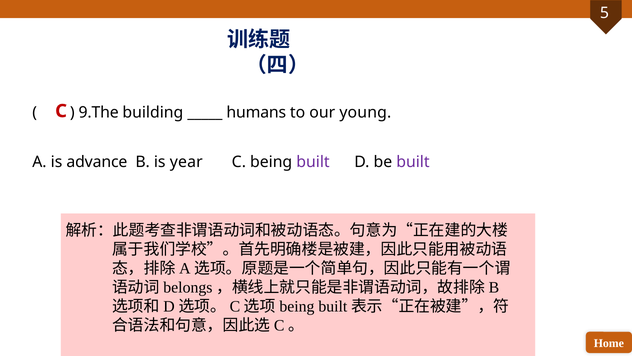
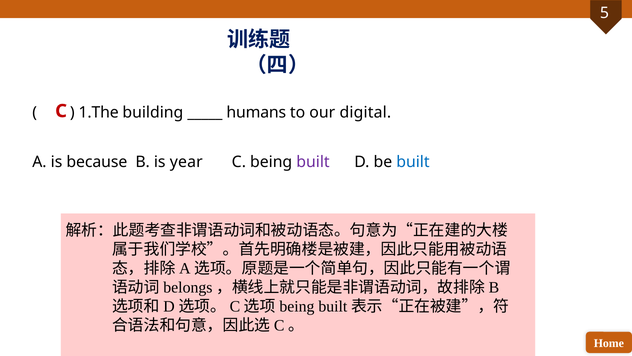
9.The: 9.The -> 1.The
young: young -> digital
advance: advance -> because
built at (413, 162) colour: purple -> blue
